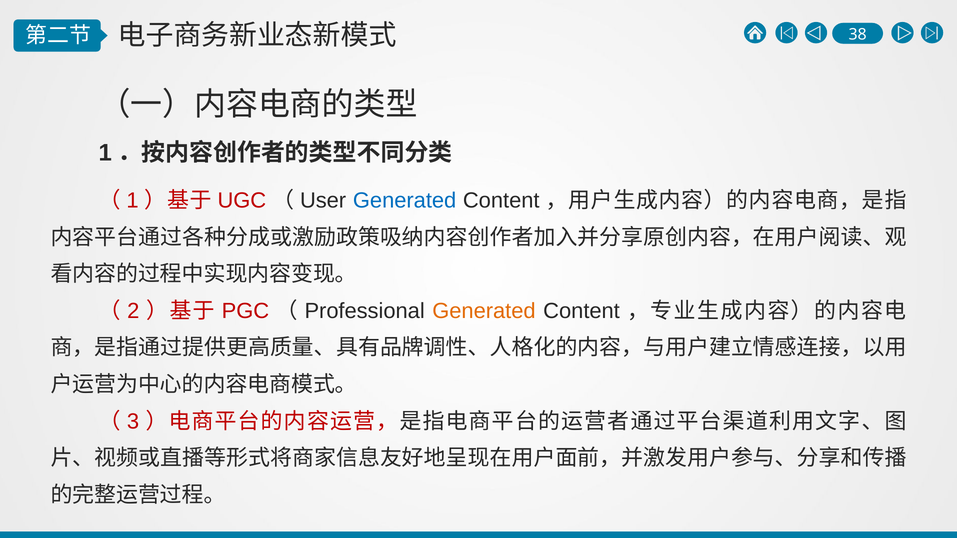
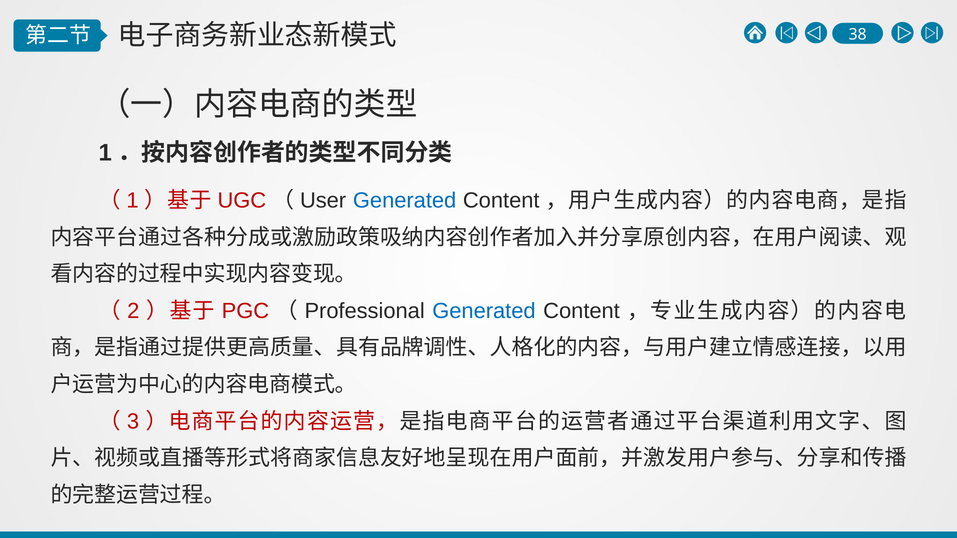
Generated at (484, 311) colour: orange -> blue
